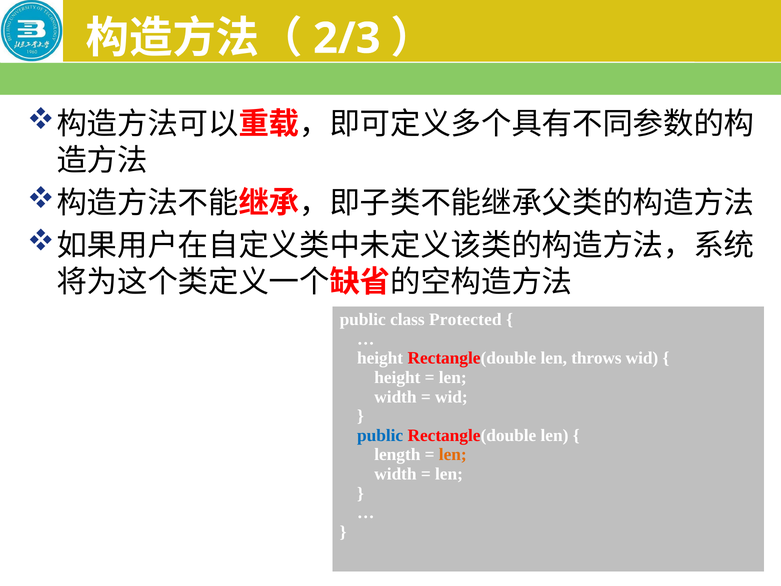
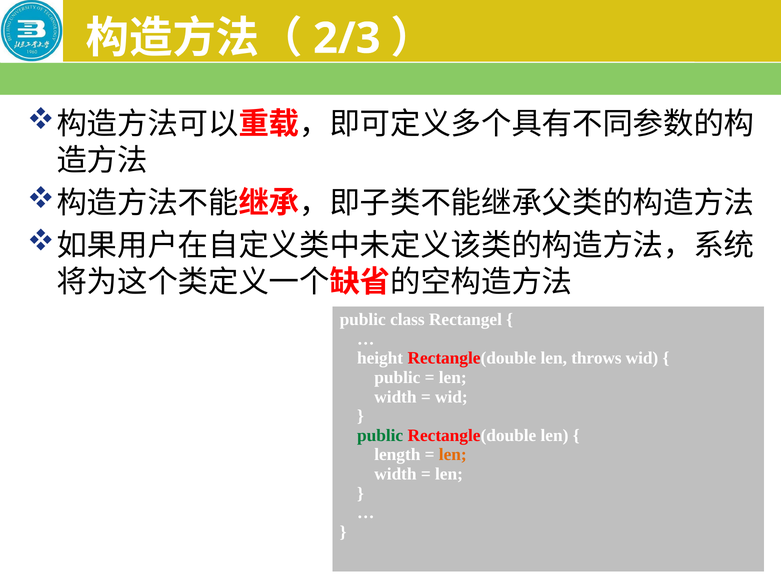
Protected: Protected -> Rectangel
height at (397, 377): height -> public
public at (380, 435) colour: blue -> green
